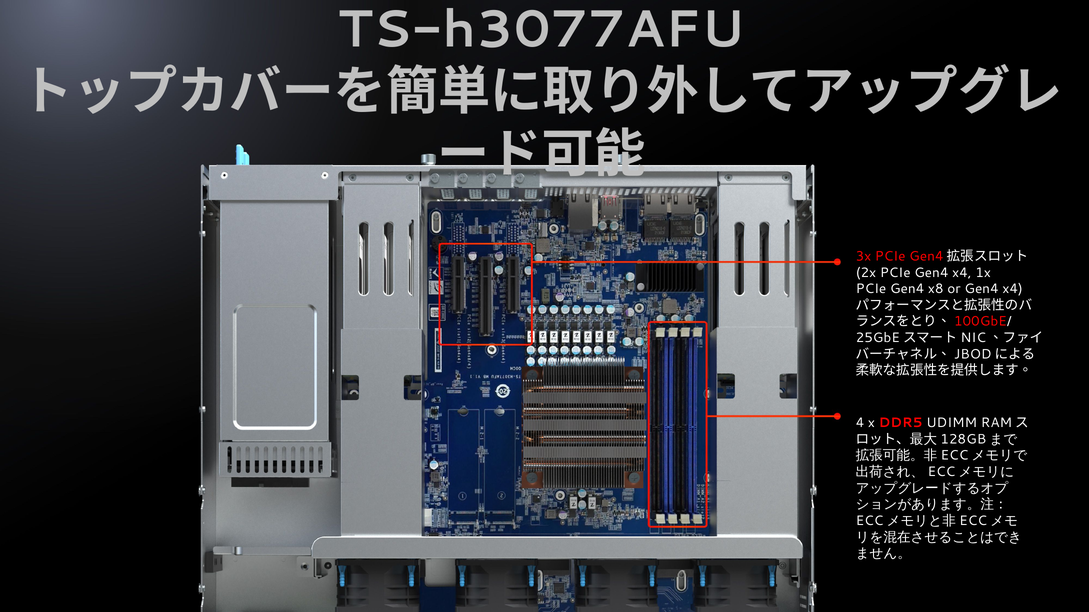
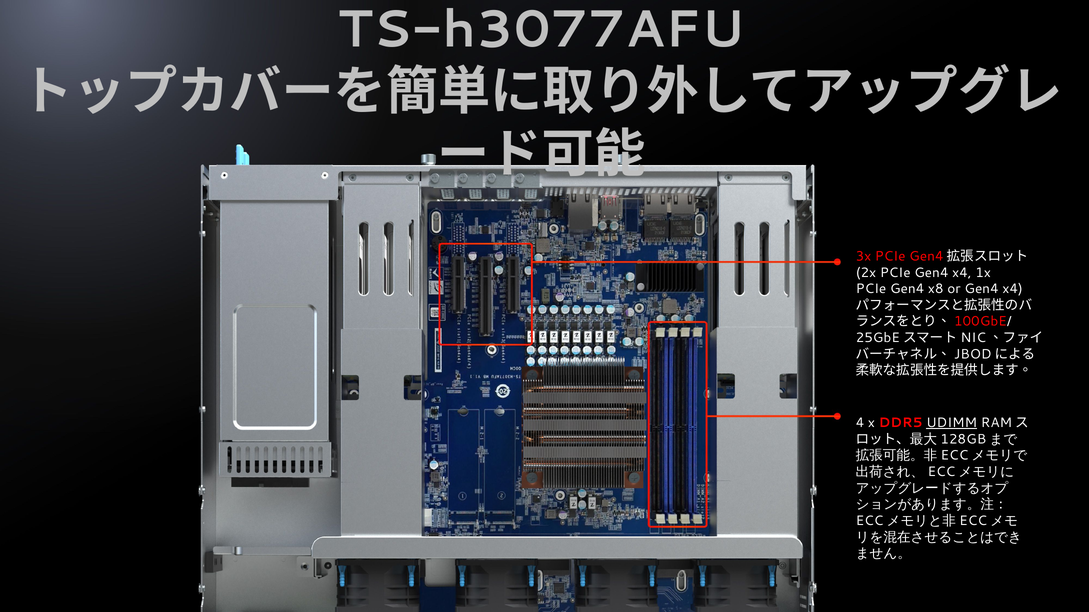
UDIMM underline: none -> present
